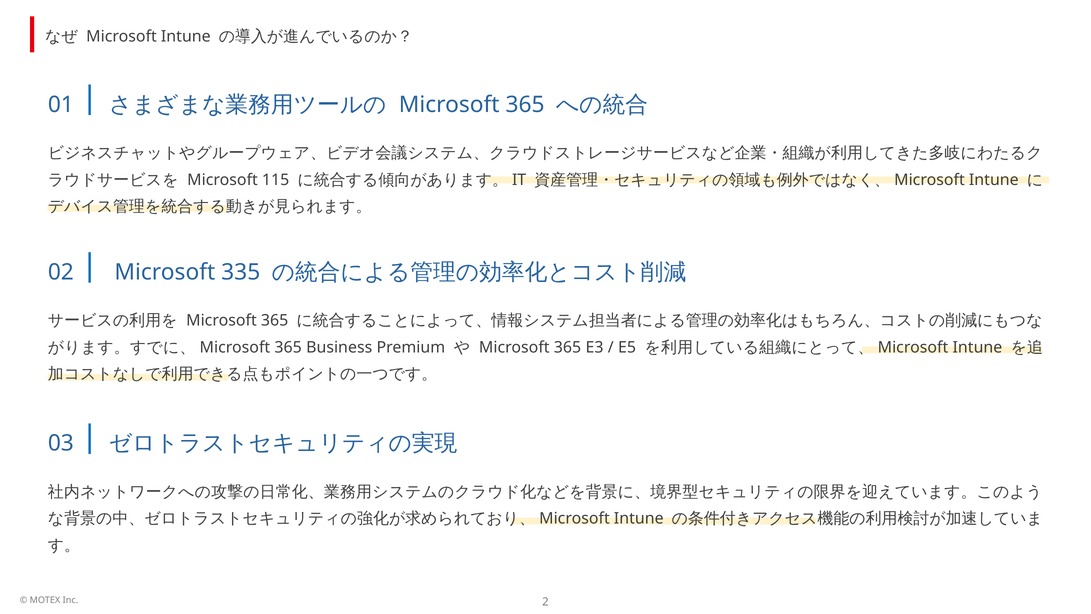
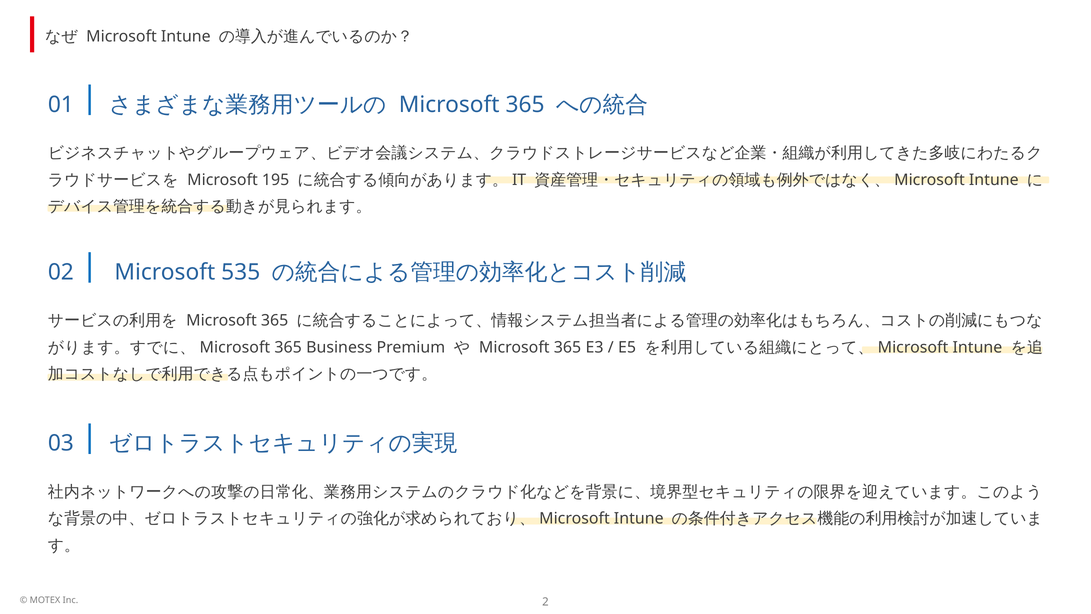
115: 115 -> 195
335: 335 -> 535
